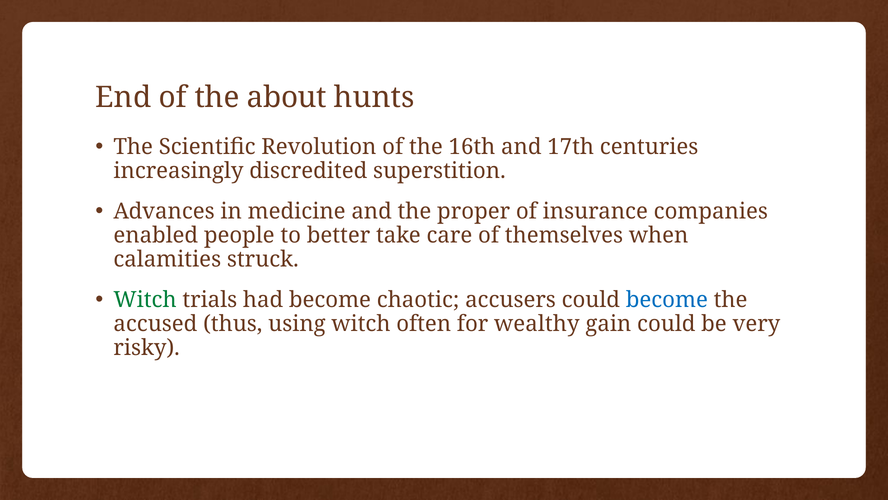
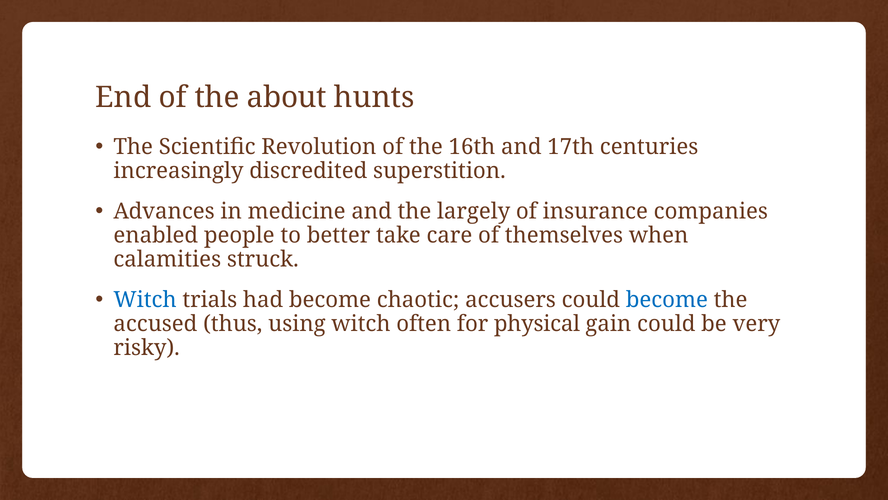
proper: proper -> largely
Witch at (145, 300) colour: green -> blue
wealthy: wealthy -> physical
